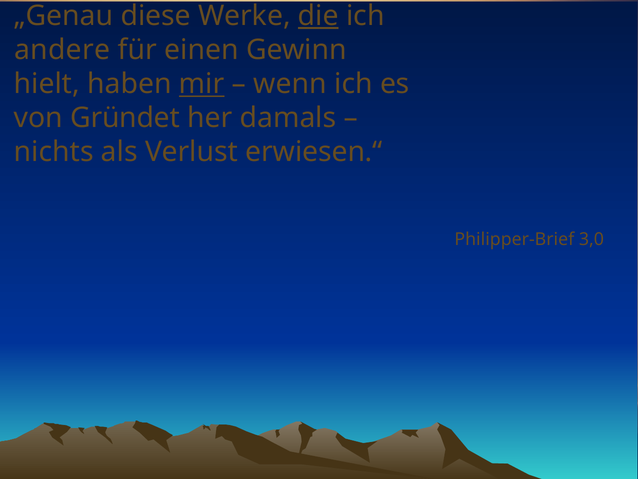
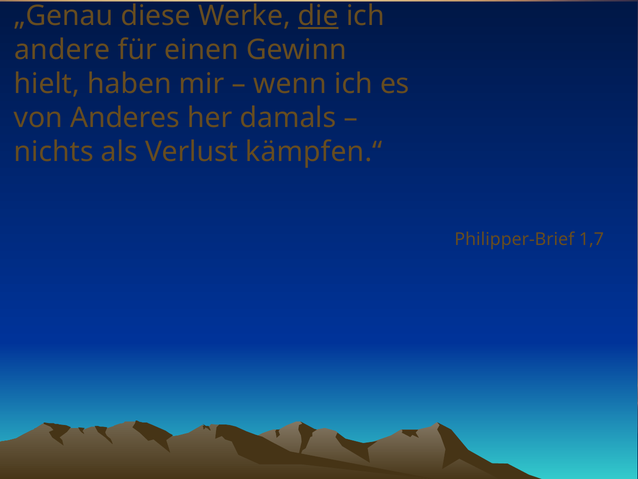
mir underline: present -> none
Gründet: Gründet -> Anderes
erwiesen.“: erwiesen.“ -> kämpfen.“
3,0: 3,0 -> 1,7
